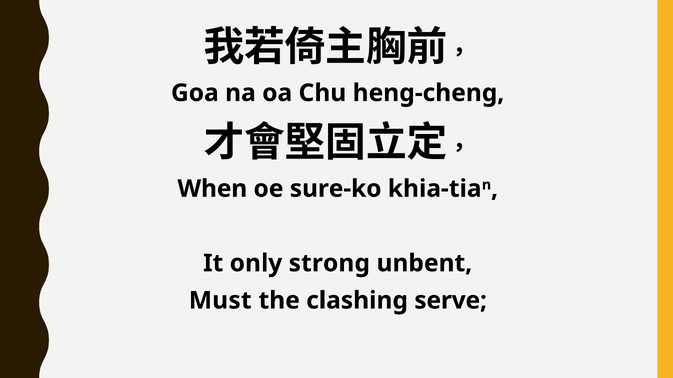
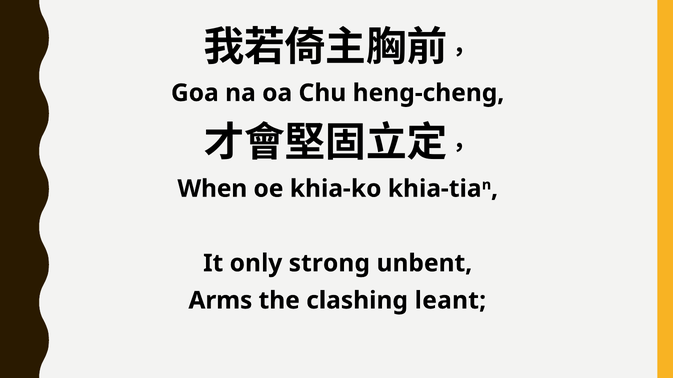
sure-ko: sure-ko -> khia-ko
Must: Must -> Arms
serve: serve -> leant
